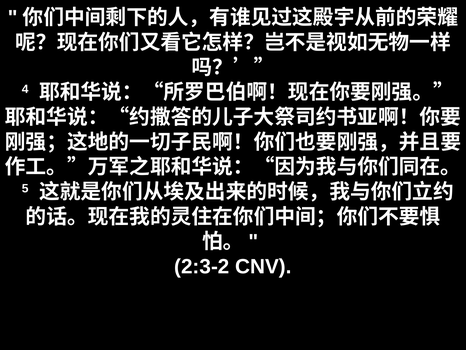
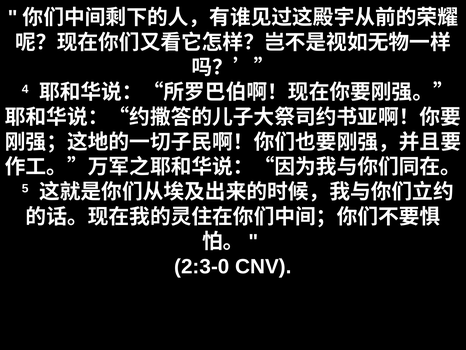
2:3-2: 2:3-2 -> 2:3-0
